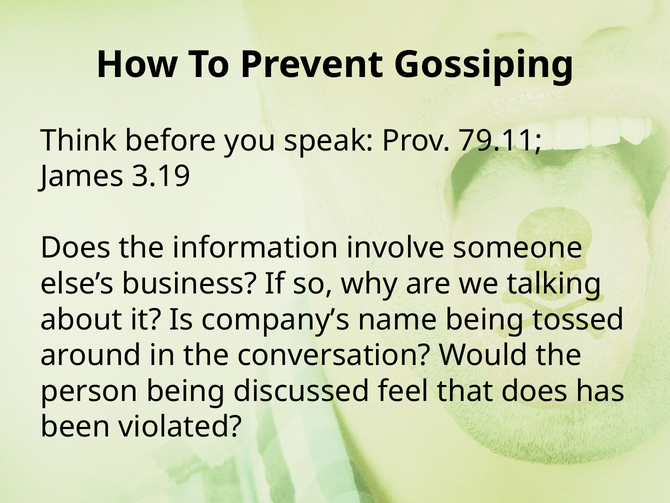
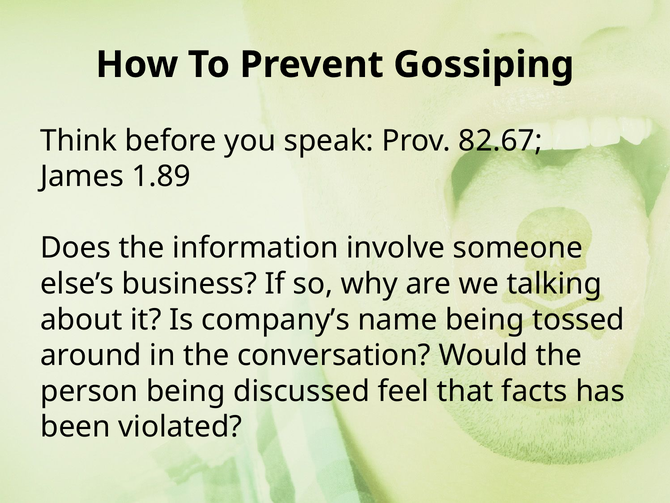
79.11: 79.11 -> 82.67
3.19: 3.19 -> 1.89
that does: does -> facts
